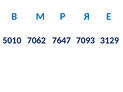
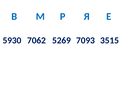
5010: 5010 -> 5930
7647: 7647 -> 5269
3129: 3129 -> 3515
